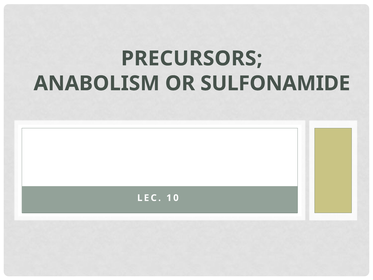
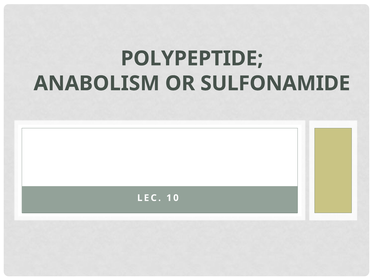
PRECURSORS: PRECURSORS -> POLYPEPTIDE
